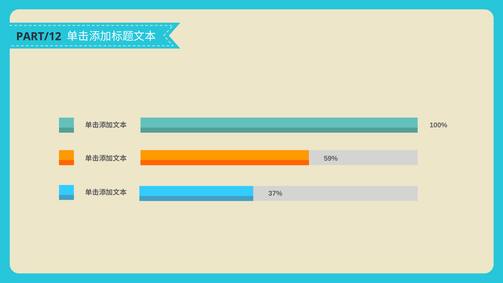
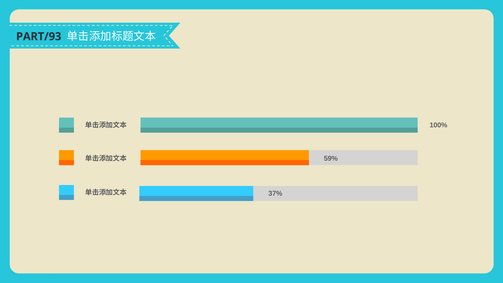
PART/12: PART/12 -> PART/93
